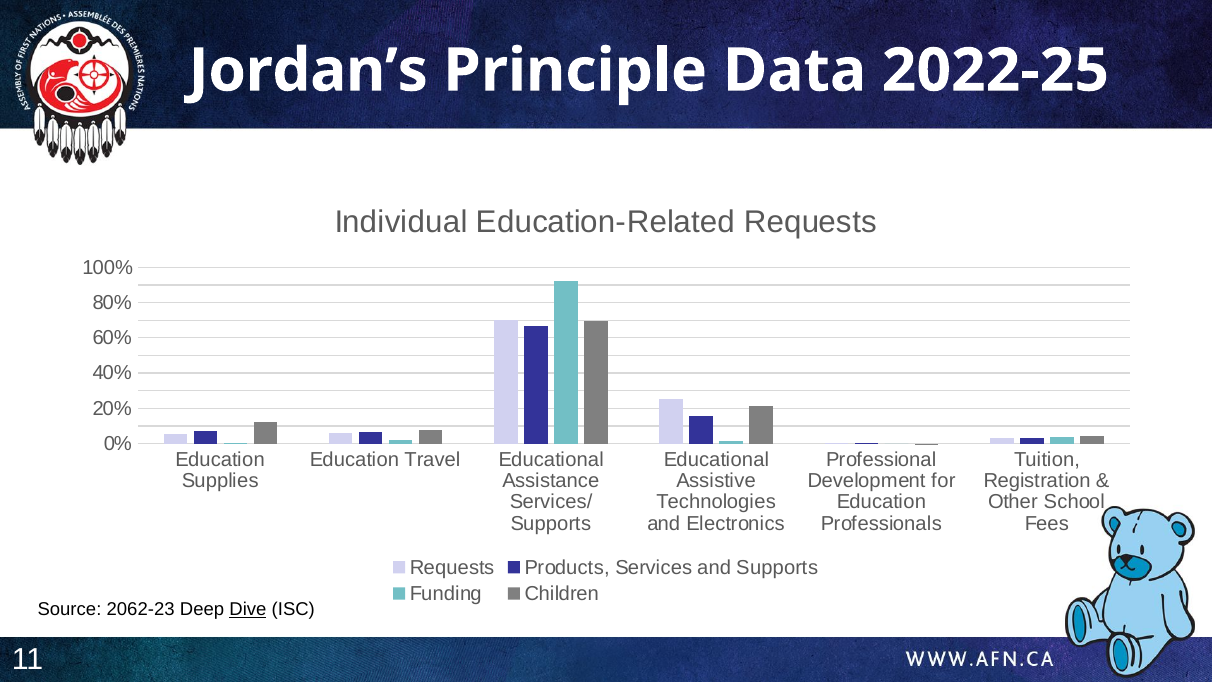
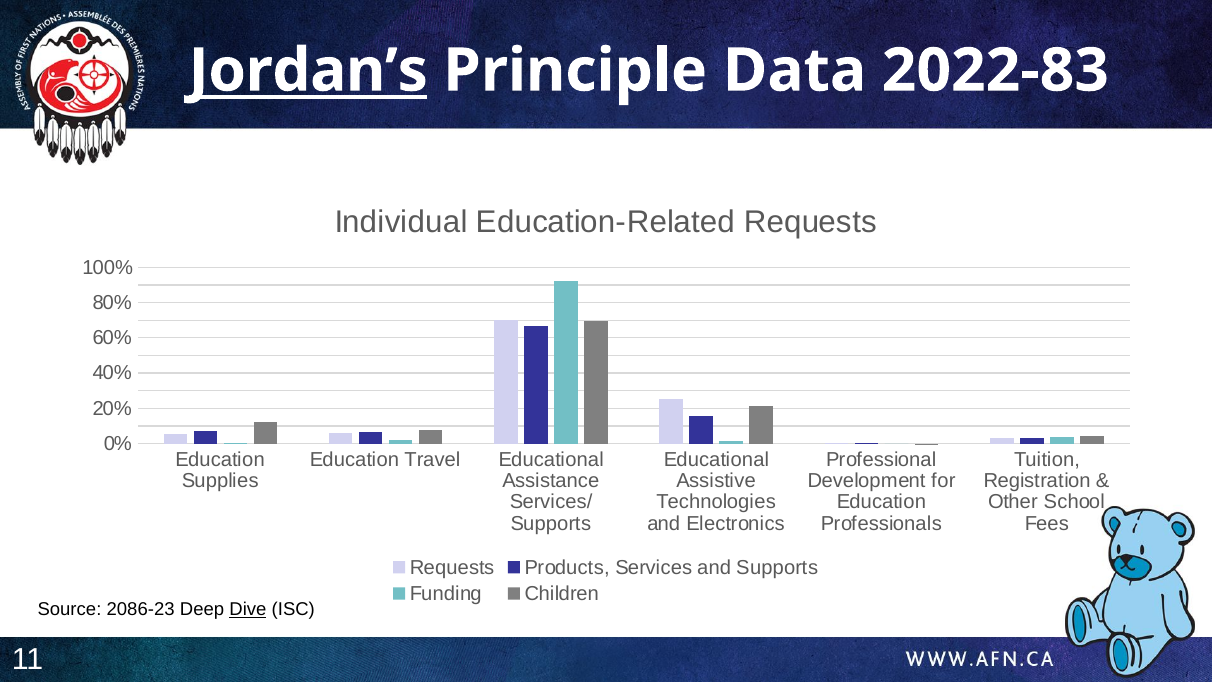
Jordan’s underline: none -> present
2022-25: 2022-25 -> 2022-83
2062-23: 2062-23 -> 2086-23
